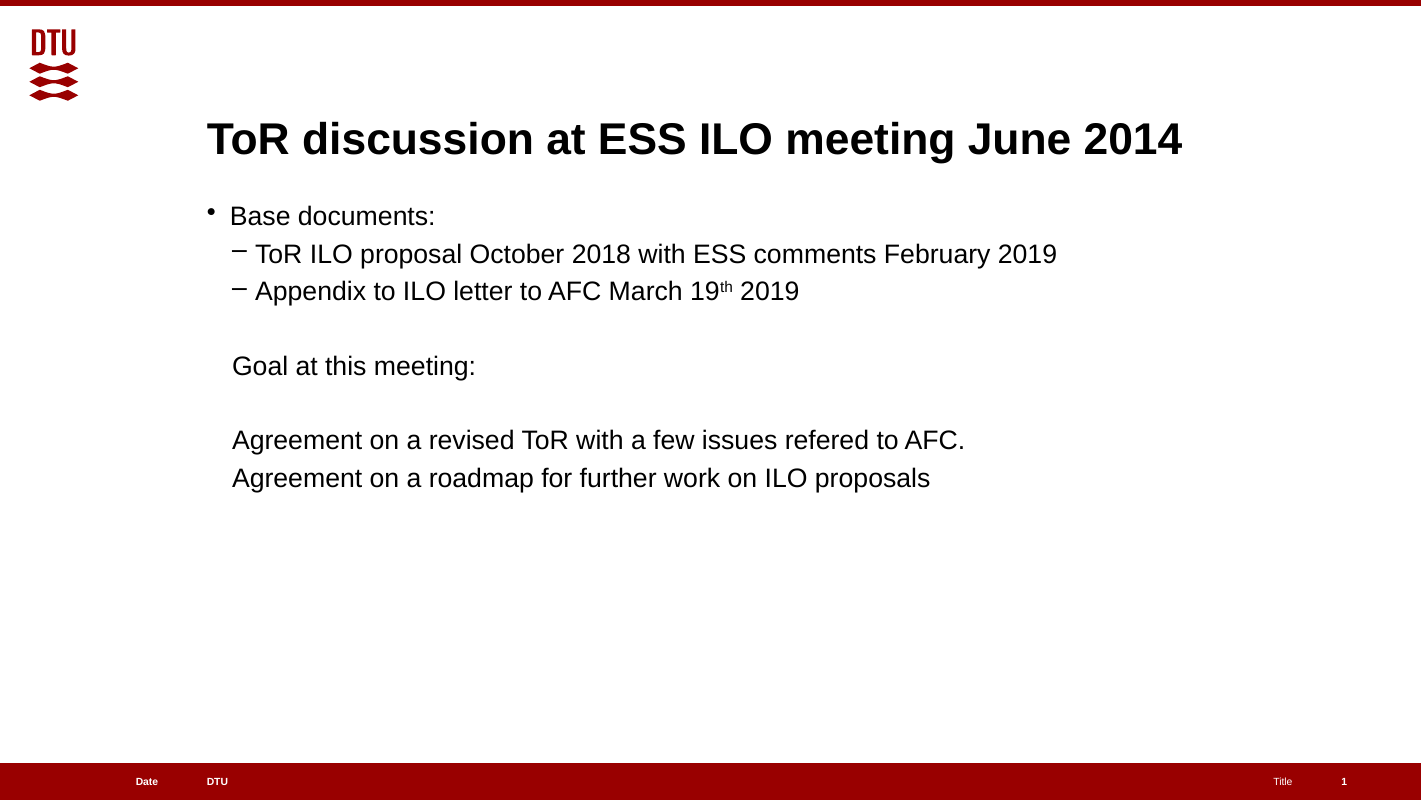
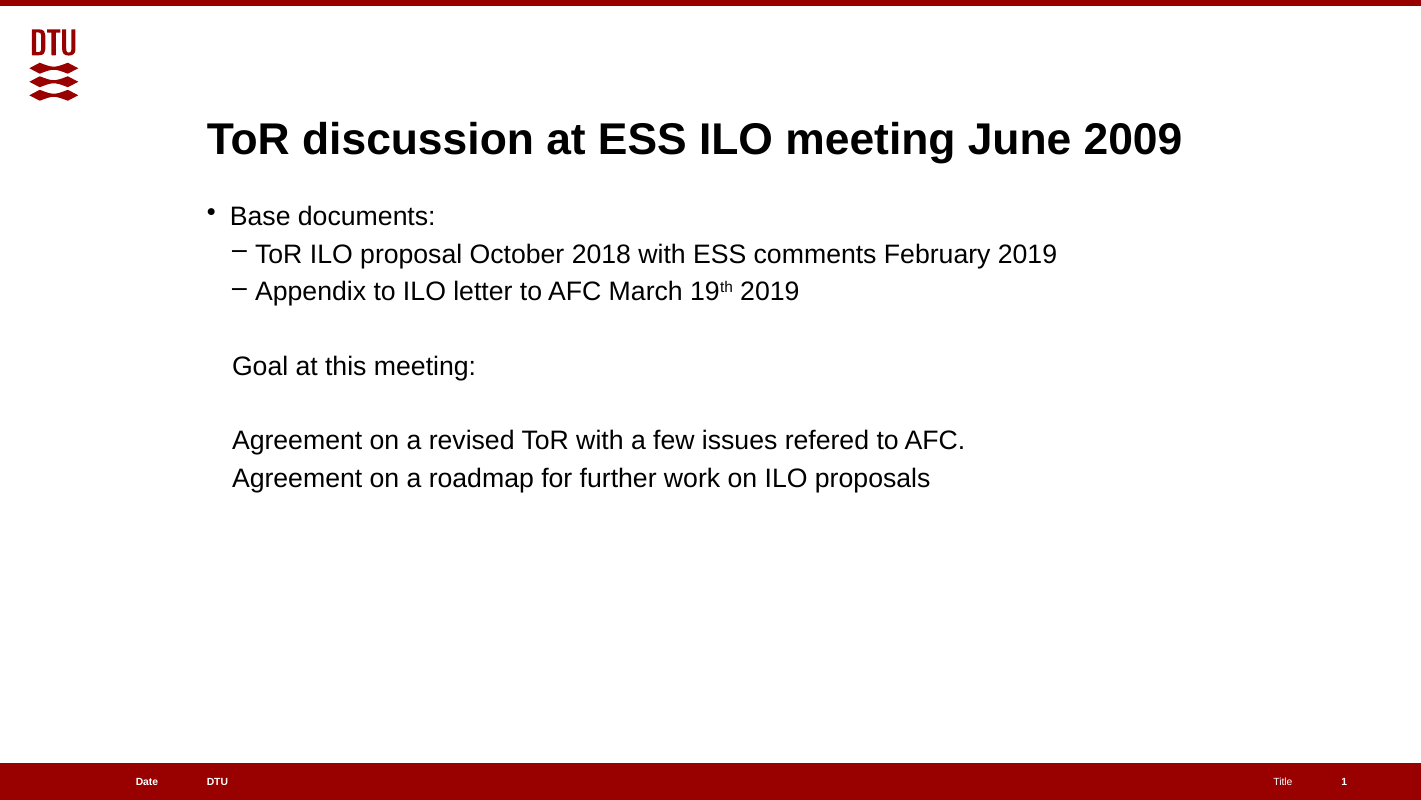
2014: 2014 -> 2009
